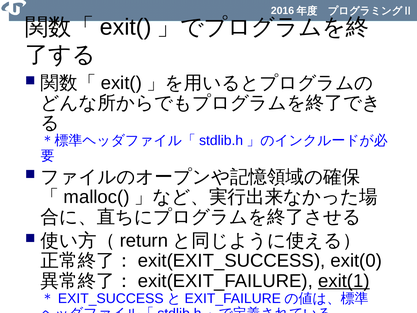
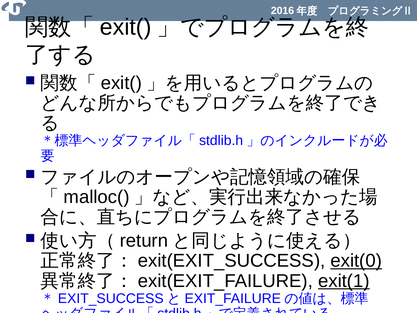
exit(0 underline: none -> present
